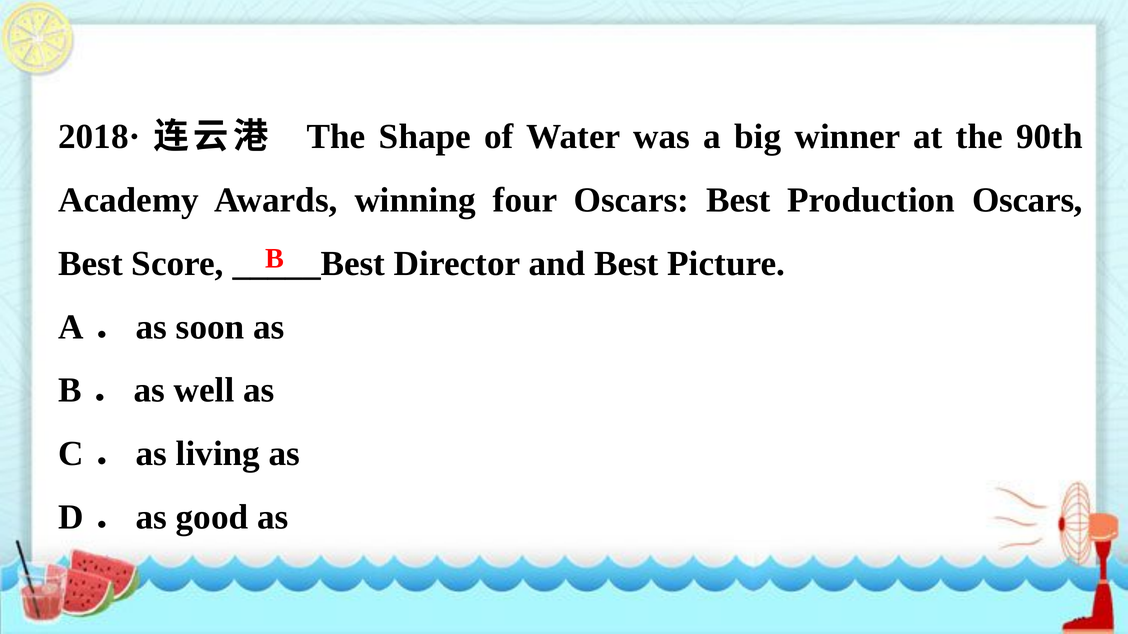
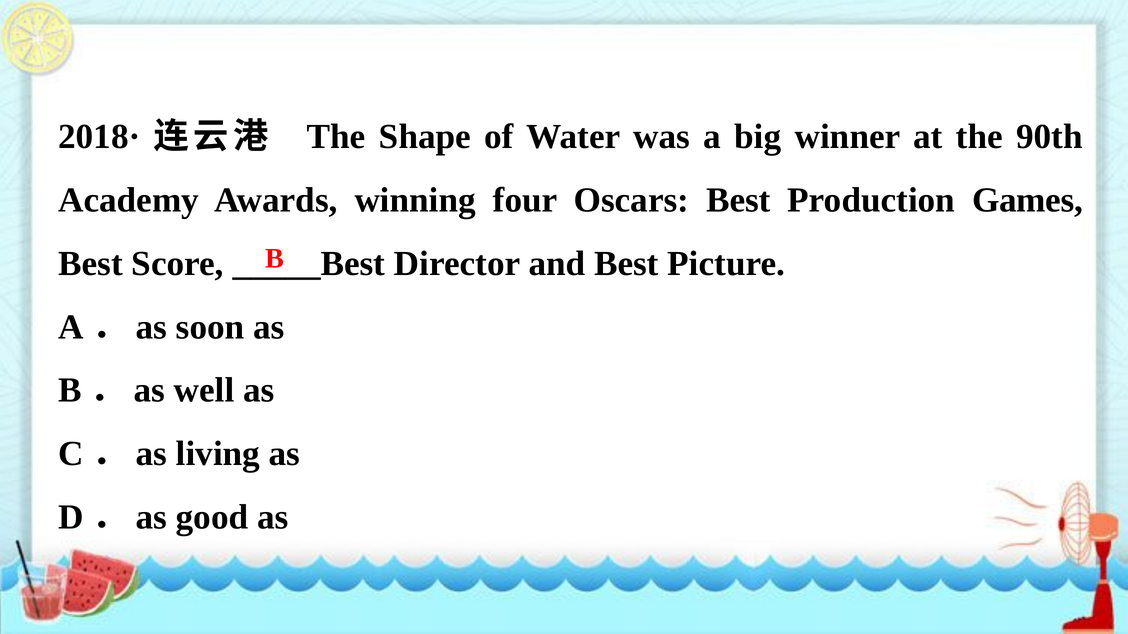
Production Oscars: Oscars -> Games
